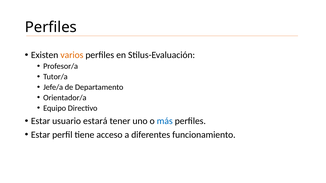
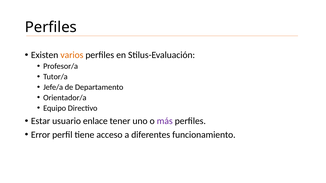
estará: estará -> enlace
más colour: blue -> purple
Estar at (41, 135): Estar -> Error
